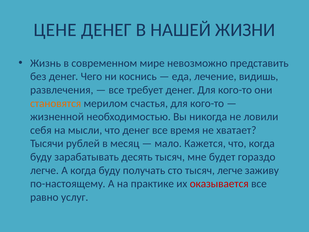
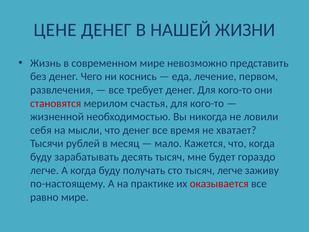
видишь: видишь -> первом
становятся colour: orange -> red
равно услуг: услуг -> мире
